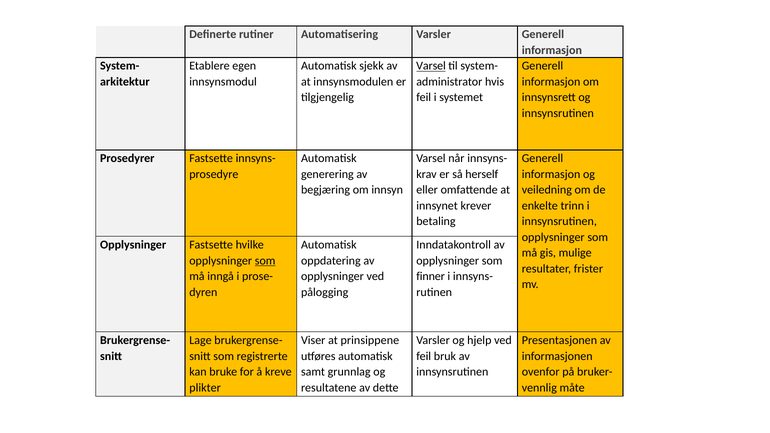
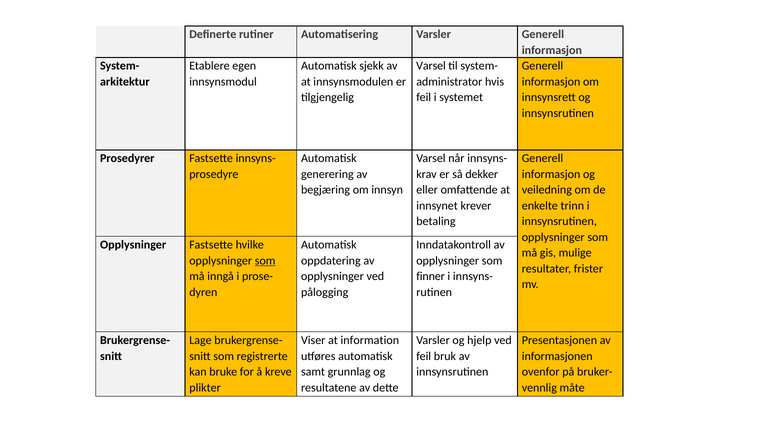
Varsel at (431, 66) underline: present -> none
herself: herself -> dekker
prinsippene: prinsippene -> information
